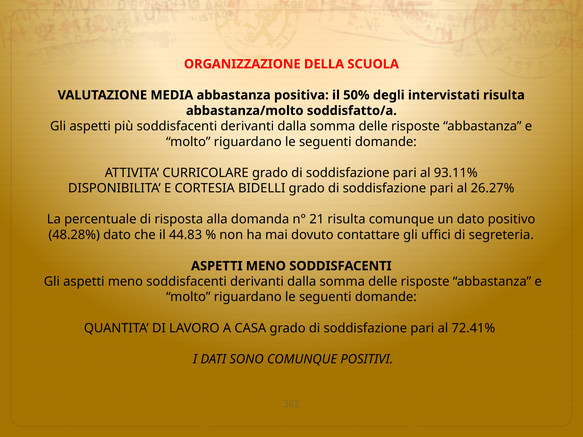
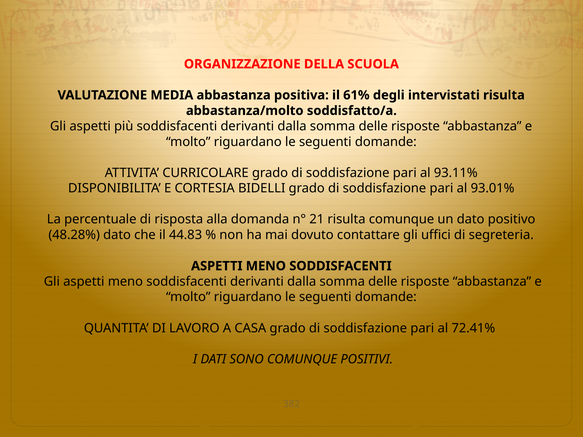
50%: 50% -> 61%
26.27%: 26.27% -> 93.01%
